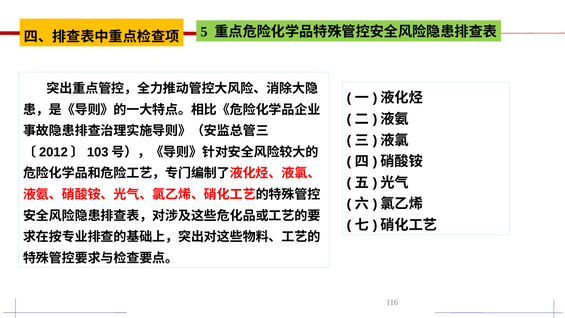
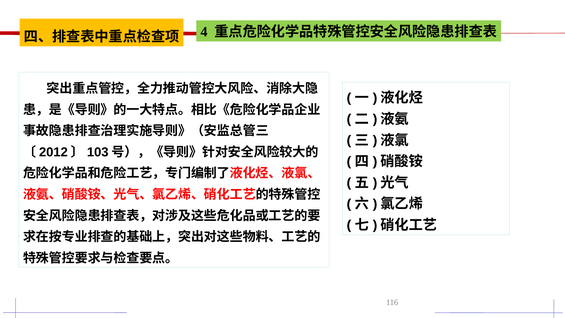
5: 5 -> 4
